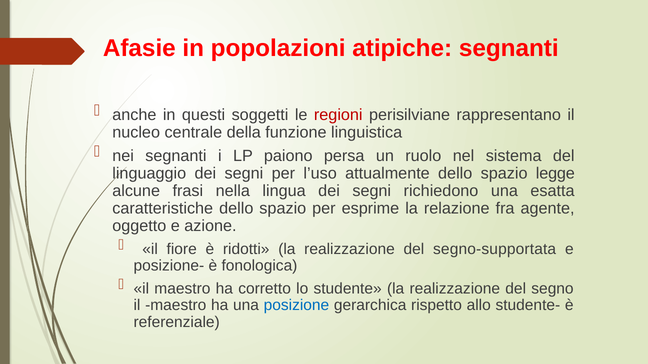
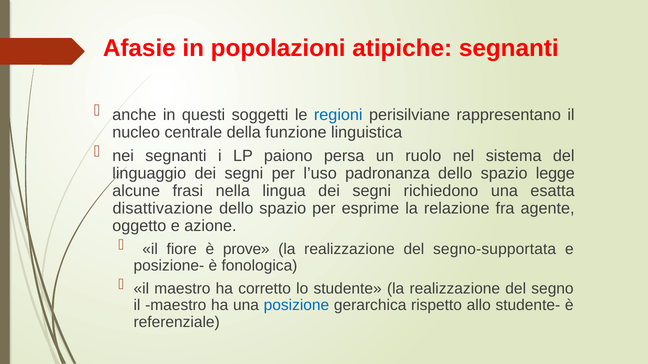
regioni colour: red -> blue
attualmente: attualmente -> padronanza
caratteristiche: caratteristiche -> disattivazione
ridotti: ridotti -> prove
